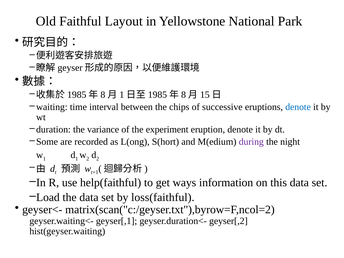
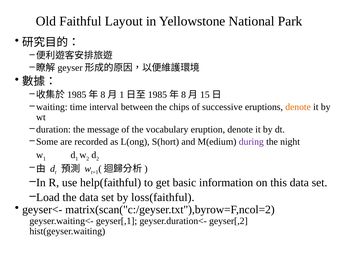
denote at (298, 107) colour: blue -> orange
variance: variance -> message
experiment: experiment -> vocabulary
ways: ways -> basic
